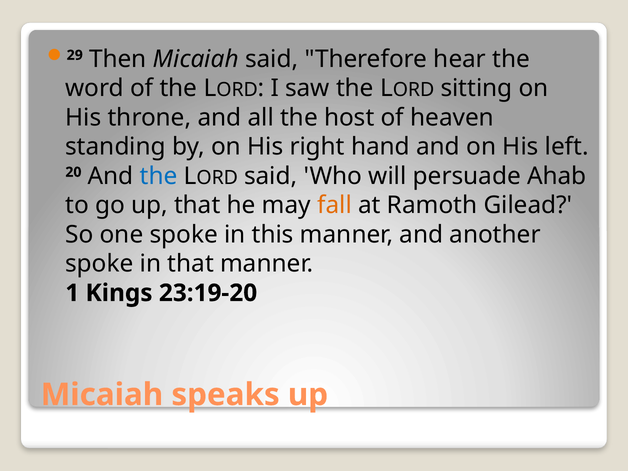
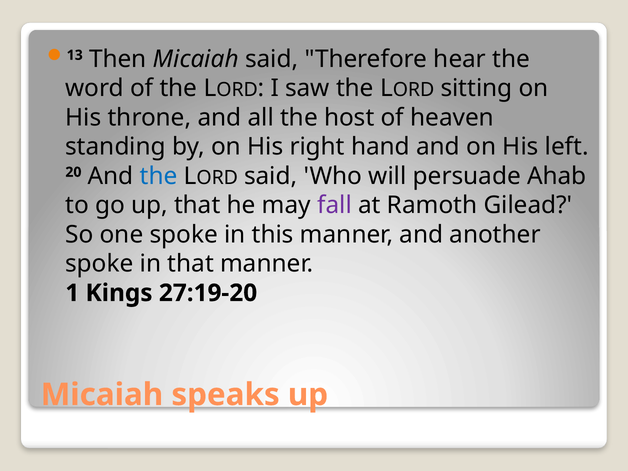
29: 29 -> 13
fall colour: orange -> purple
23:19-20: 23:19-20 -> 27:19-20
